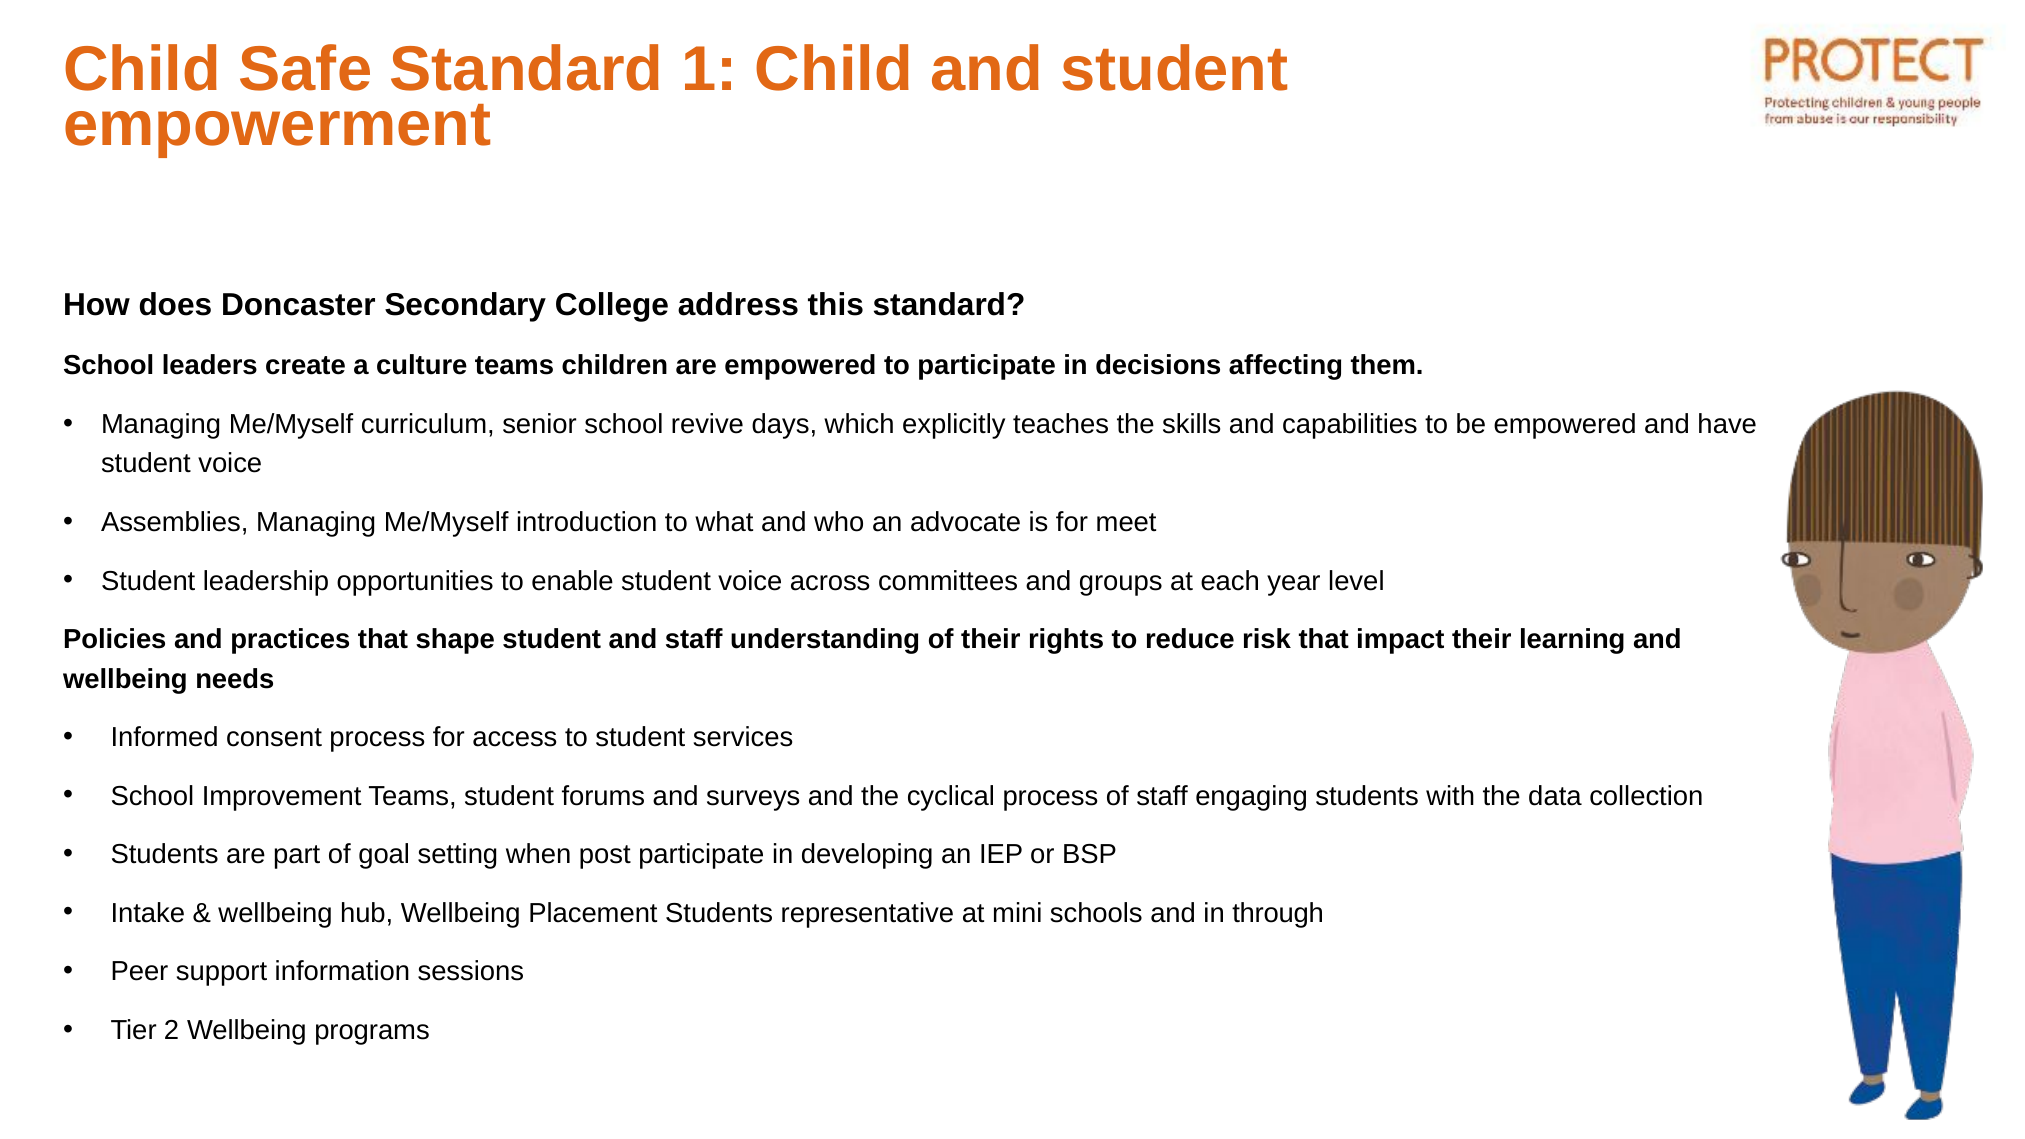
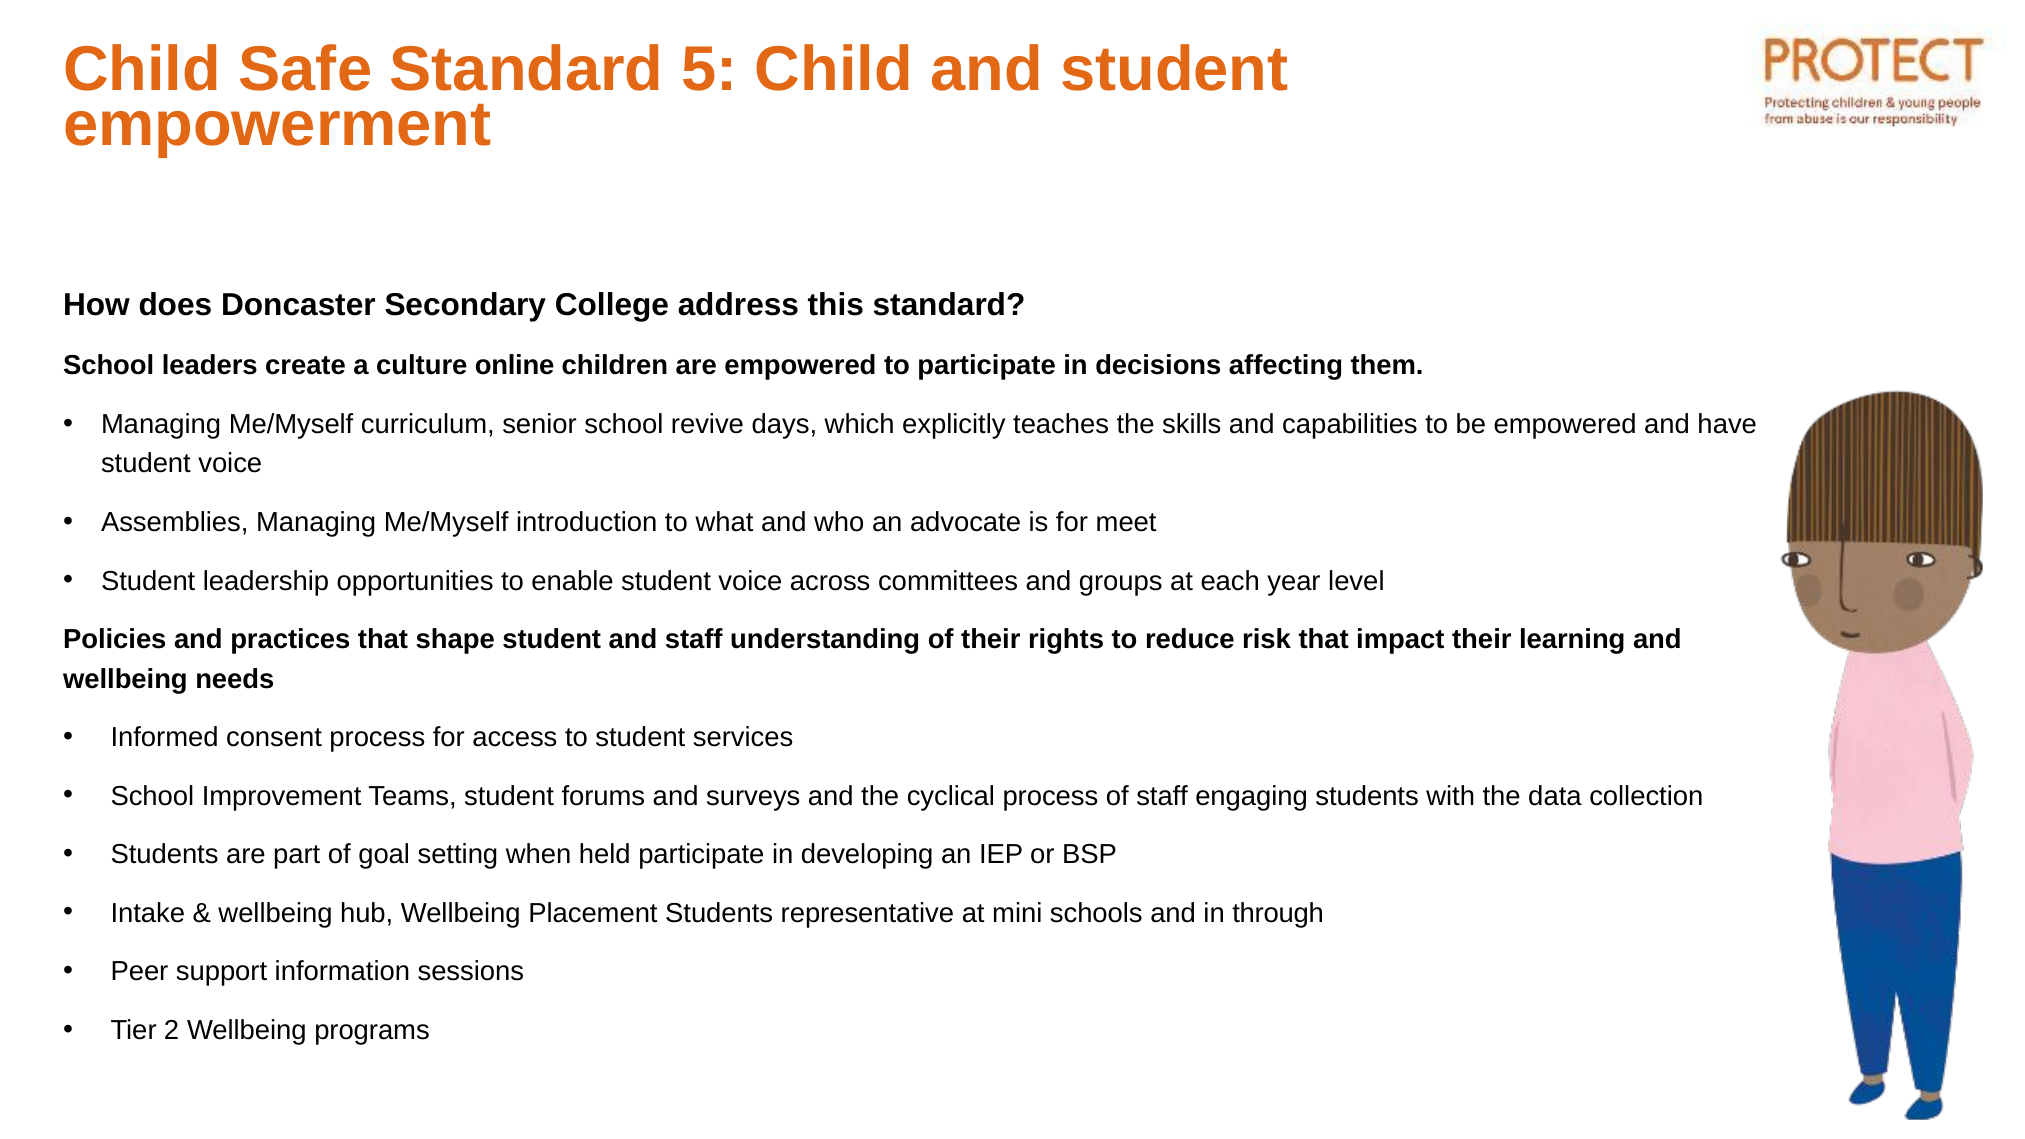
1: 1 -> 5
culture teams: teams -> online
post: post -> held
